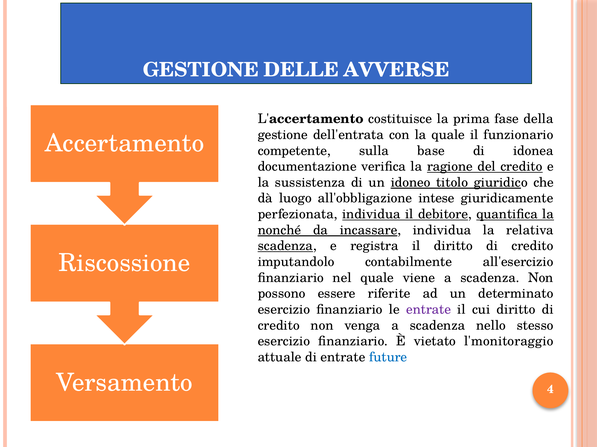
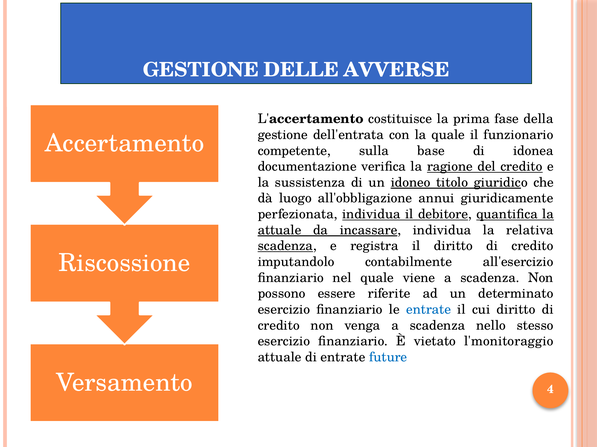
intese: intese -> annui
nonché at (280, 230): nonché -> attuale
entrate at (429, 310) colour: purple -> blue
